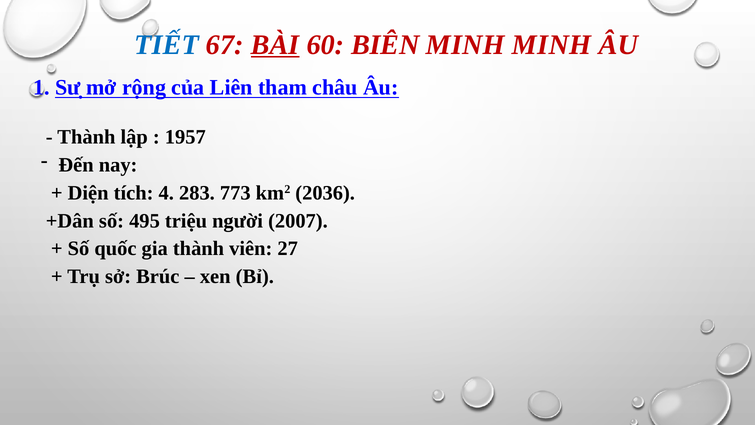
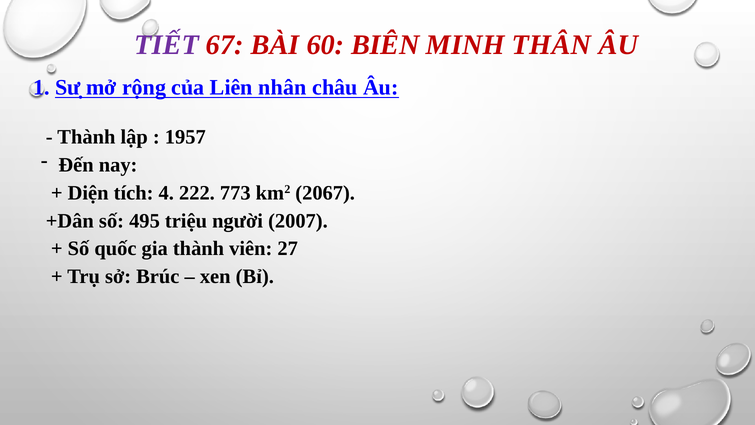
TIẾT colour: blue -> purple
BÀI underline: present -> none
MINH MINH: MINH -> THÂN
tham: tham -> nhân
283: 283 -> 222
2036: 2036 -> 2067
